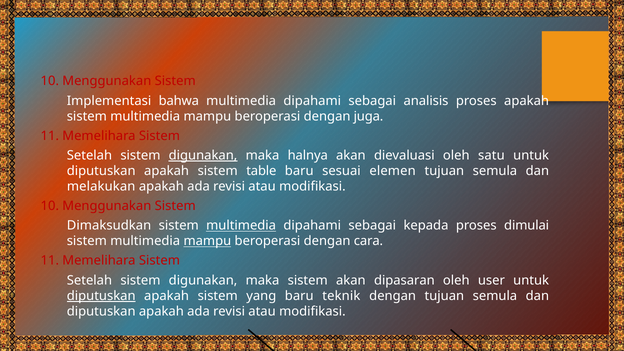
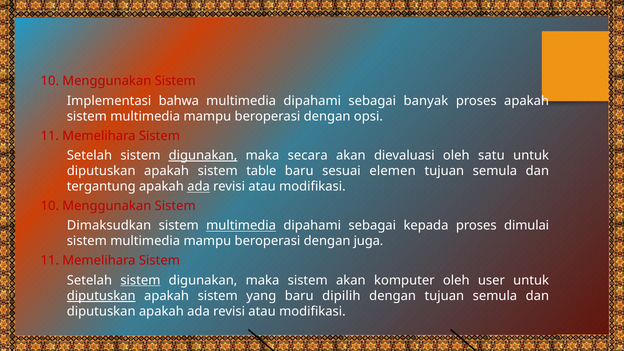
analisis: analisis -> banyak
juga: juga -> opsi
halnya: halnya -> secara
melakukan: melakukan -> tergantung
ada at (199, 187) underline: none -> present
mampu at (207, 241) underline: present -> none
cara: cara -> juga
sistem at (140, 280) underline: none -> present
dipasaran: dipasaran -> komputer
teknik: teknik -> dipilih
